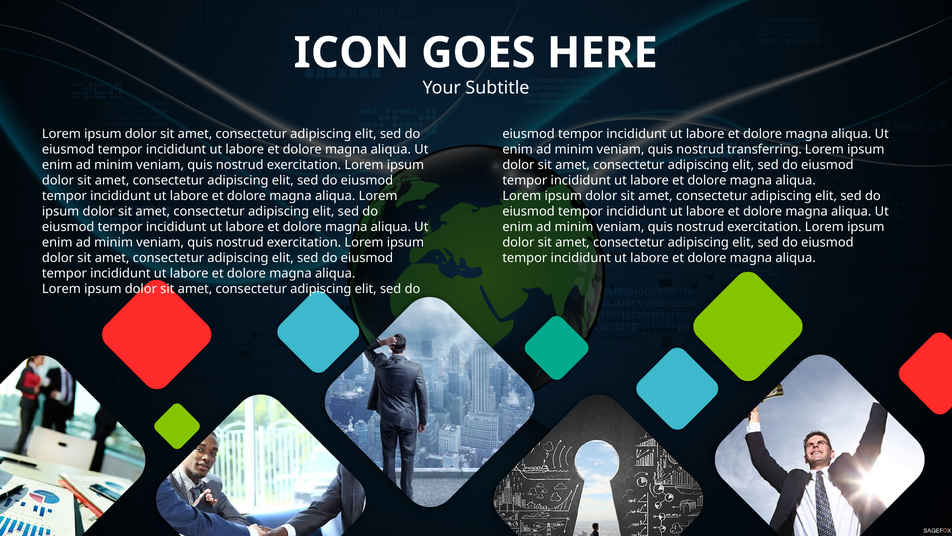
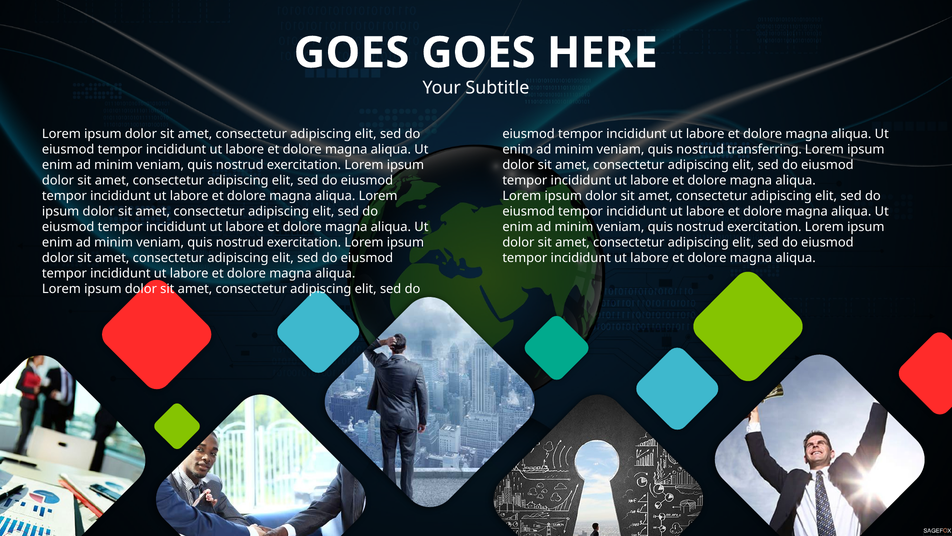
ICON at (352, 53): ICON -> GOES
